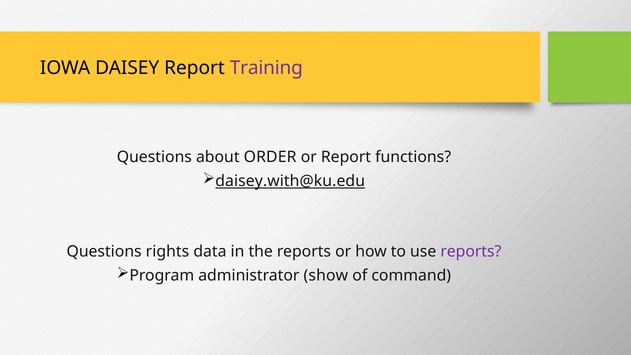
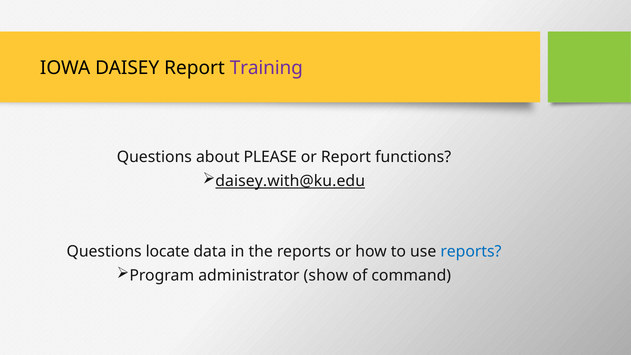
ORDER: ORDER -> PLEASE
rights: rights -> locate
reports at (471, 252) colour: purple -> blue
